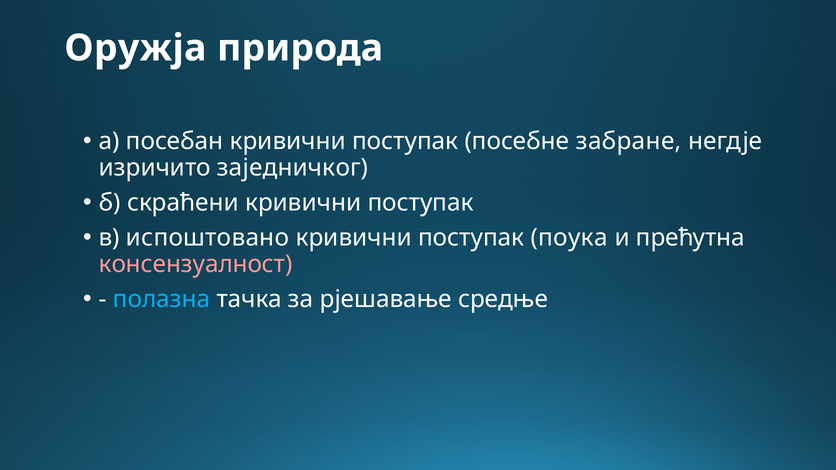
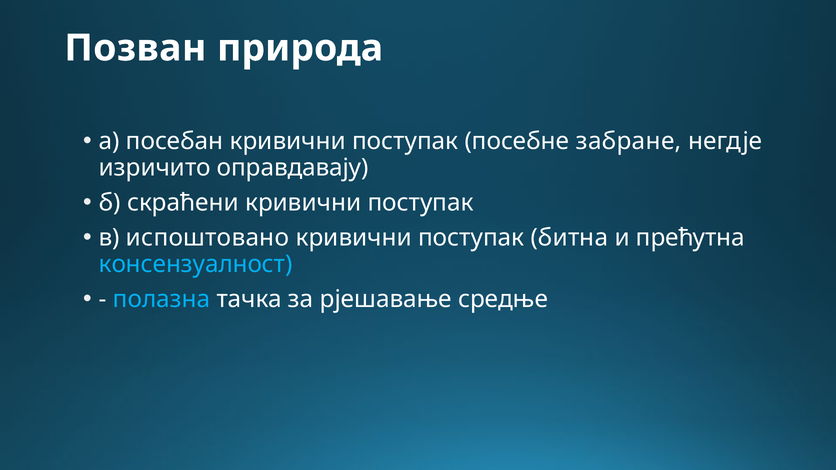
Оружја: Оружја -> Позван
заједничког: заједничког -> оправдавају
поука: поука -> битна
консензуалност colour: pink -> light blue
